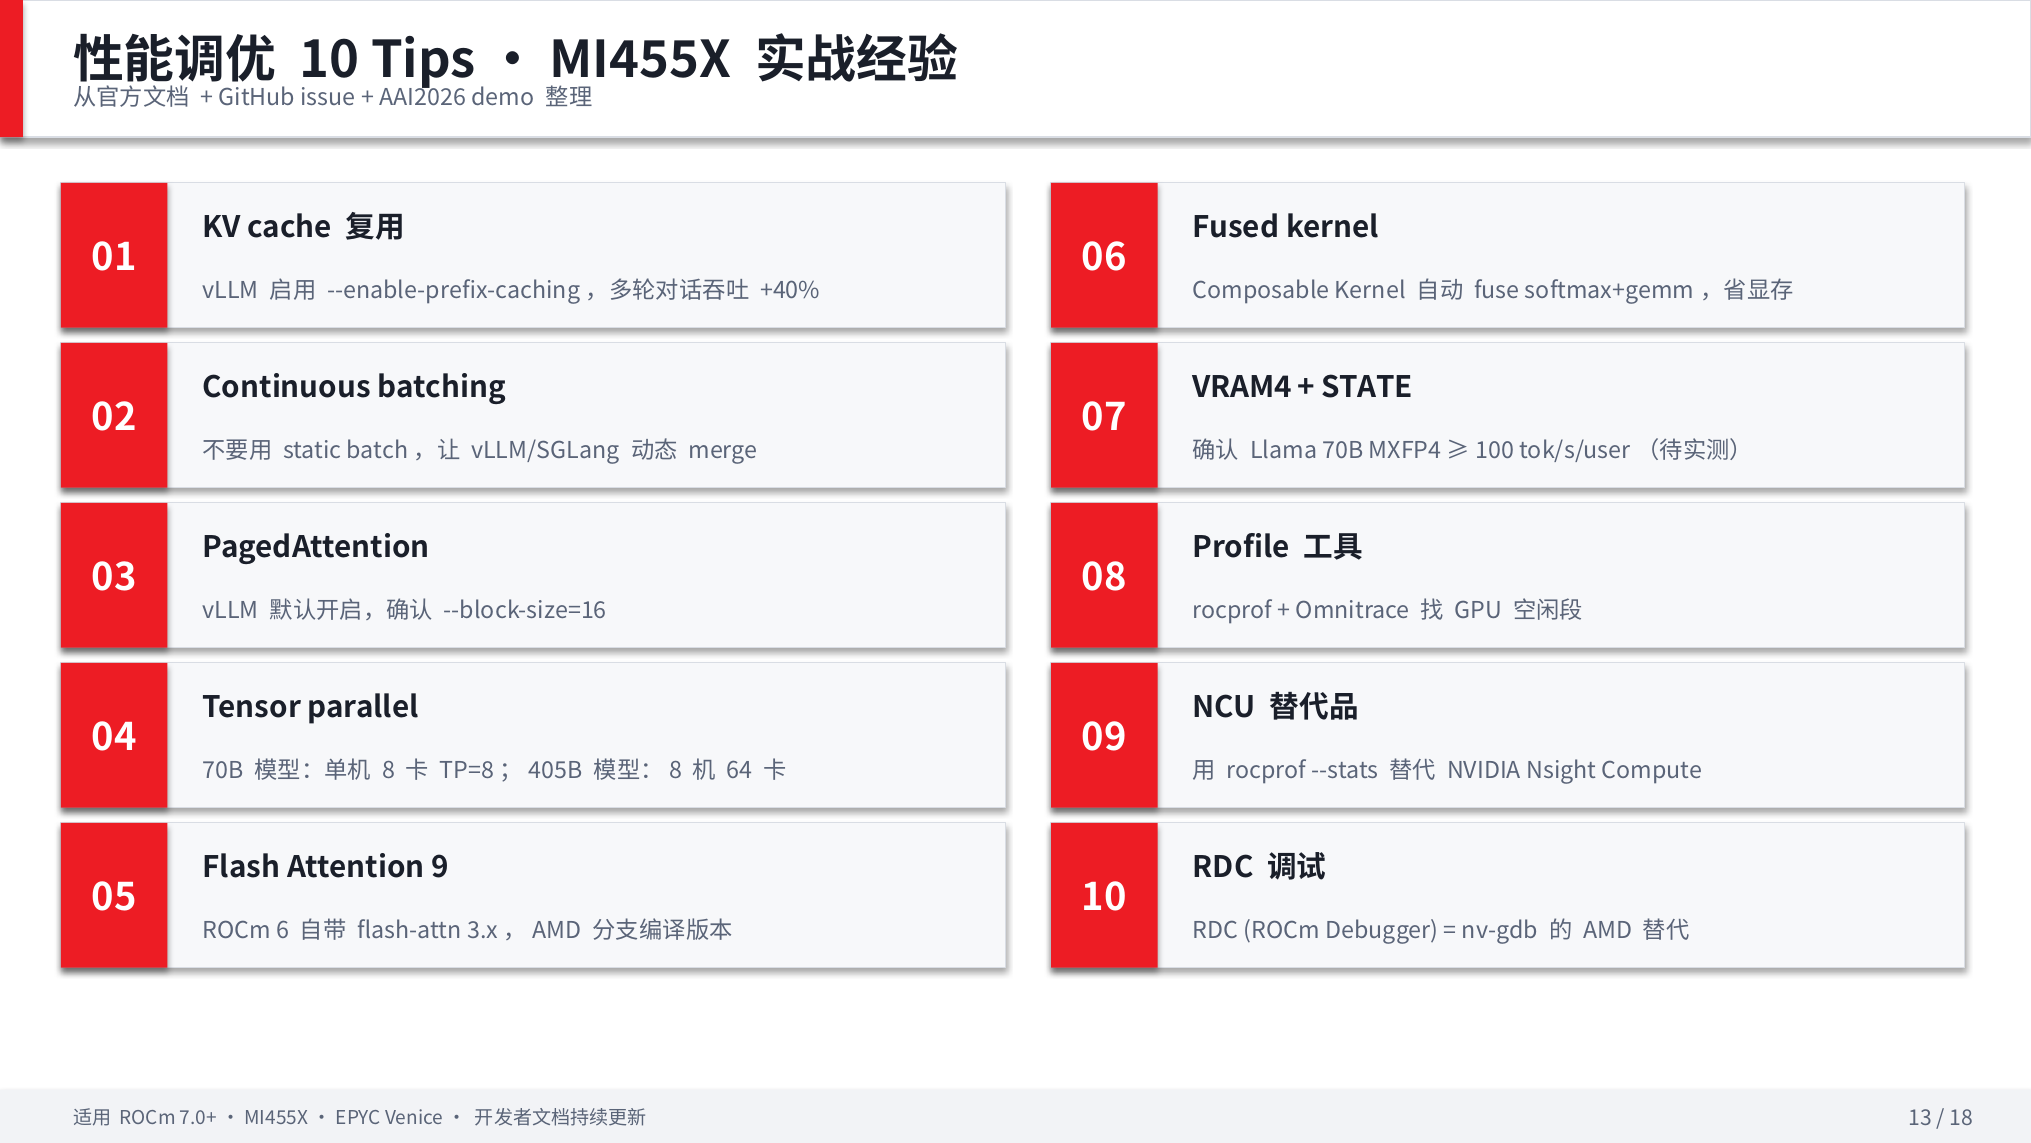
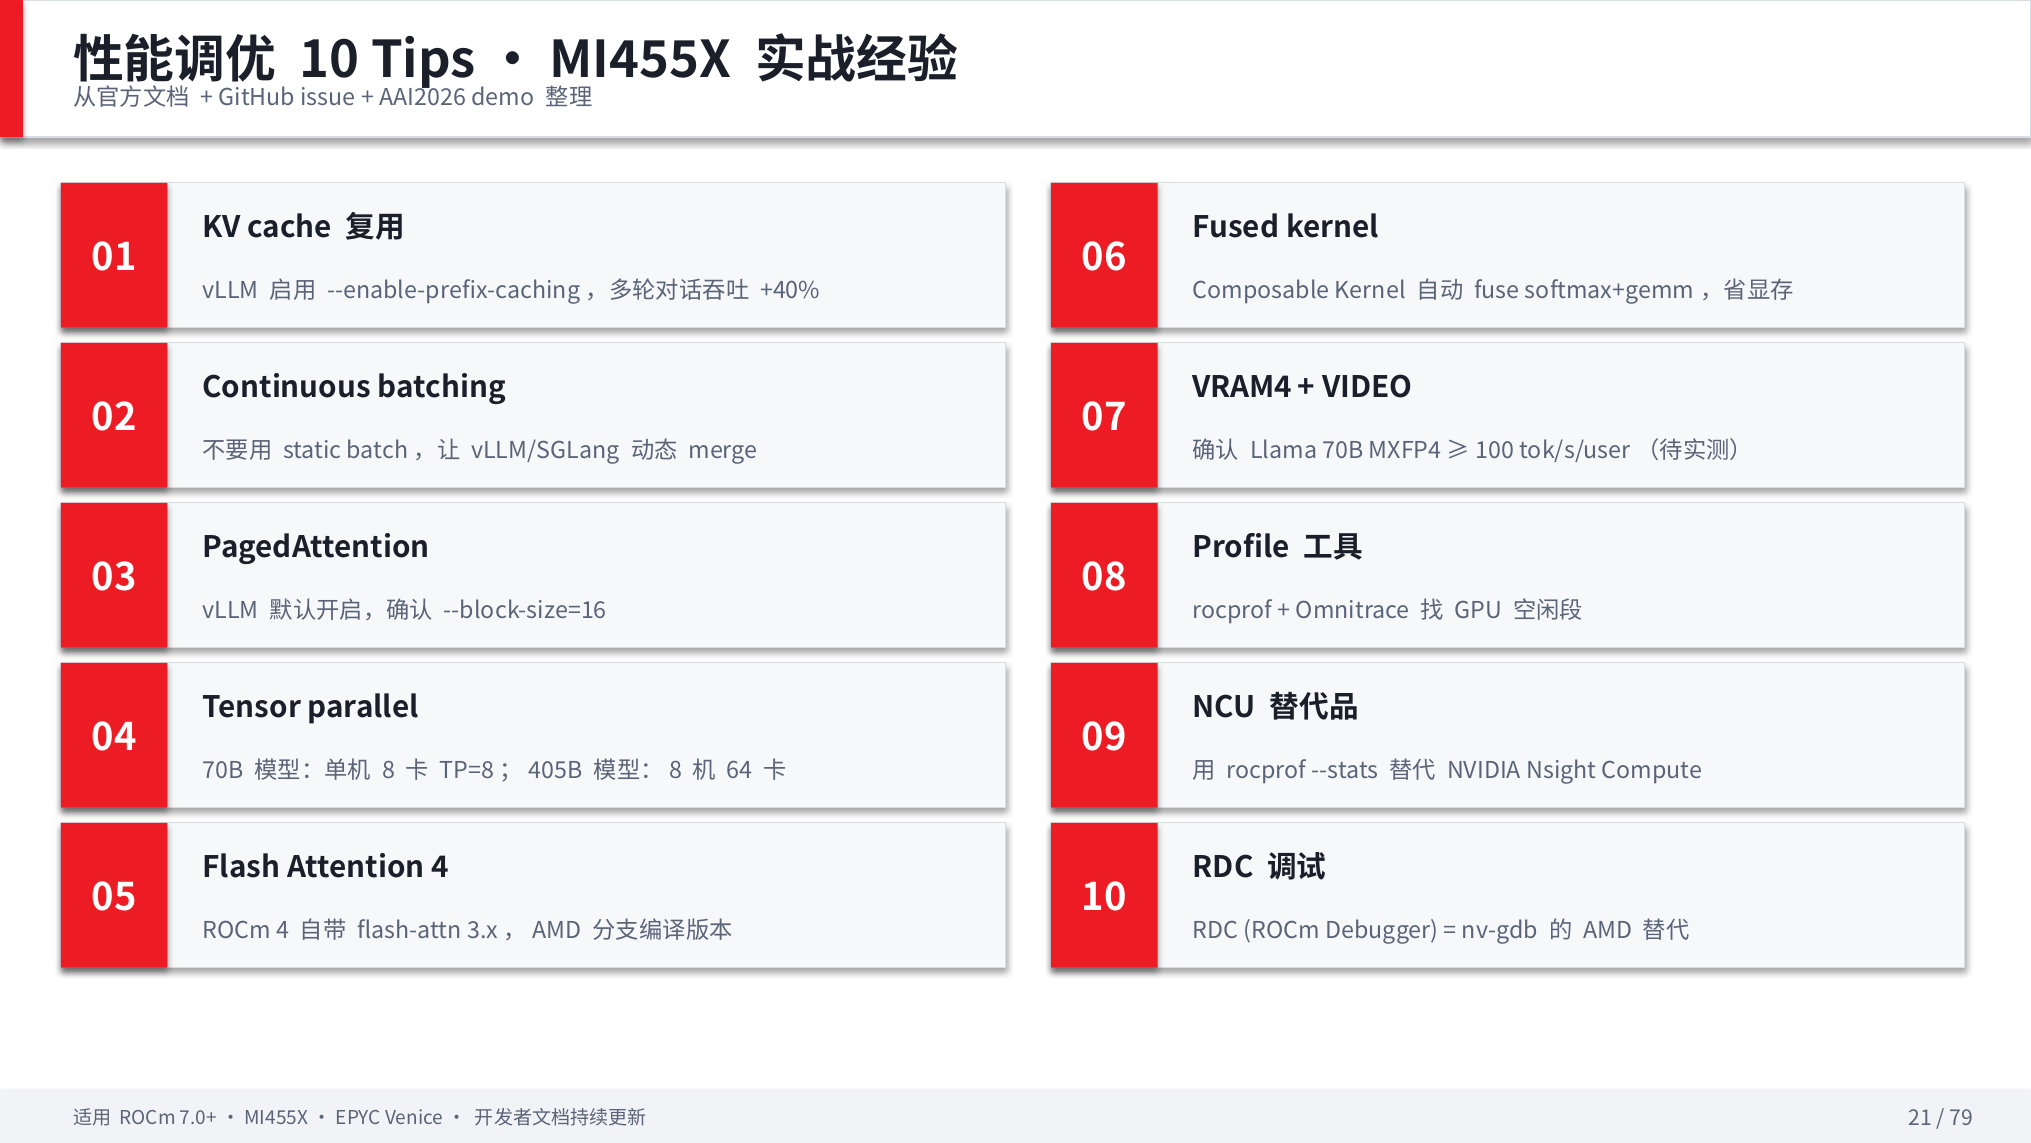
STATE: STATE -> VIDEO
Attention 9: 9 -> 4
ROCm 6: 6 -> 4
13: 13 -> 21
18: 18 -> 79
